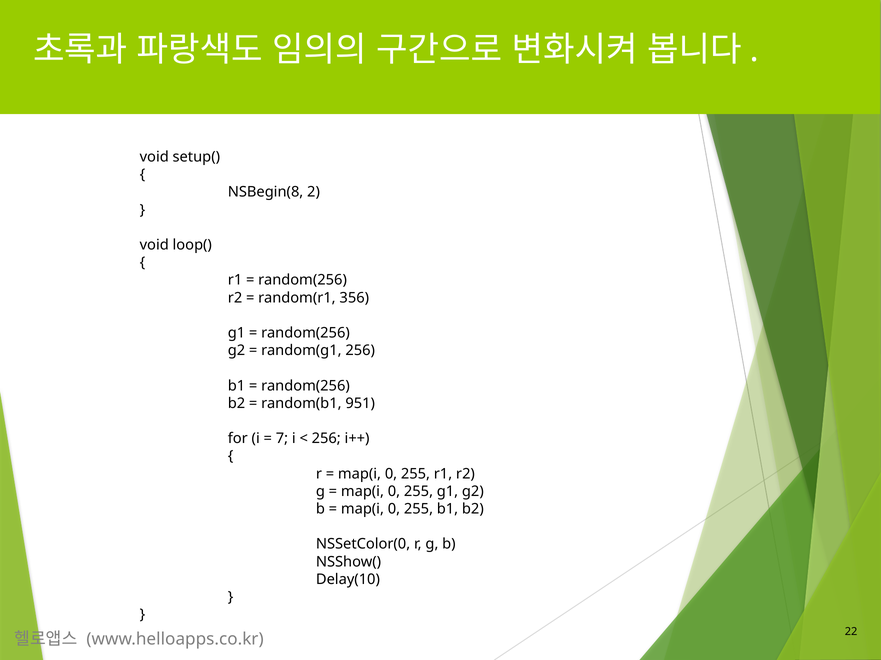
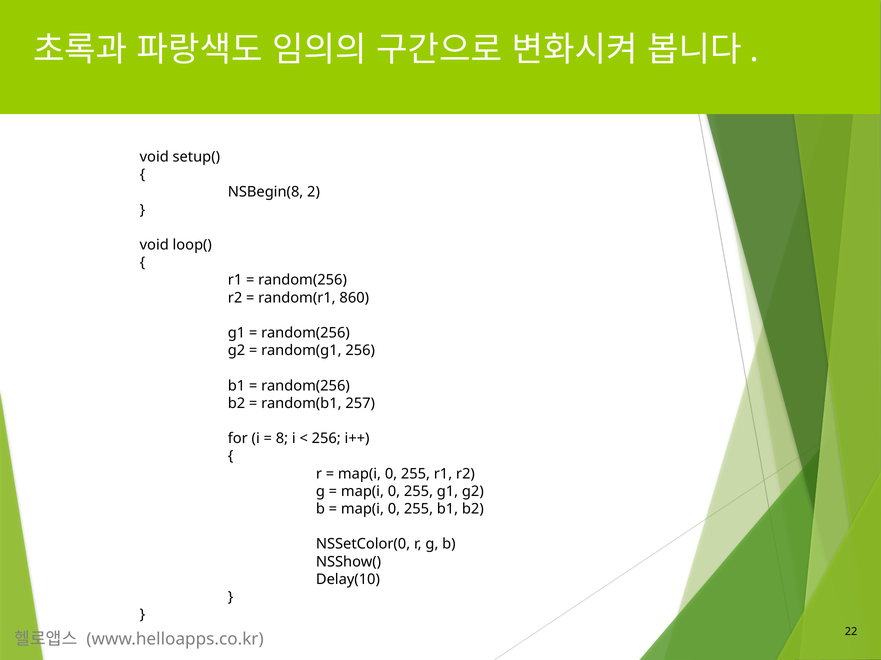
356: 356 -> 860
951: 951 -> 257
7: 7 -> 8
